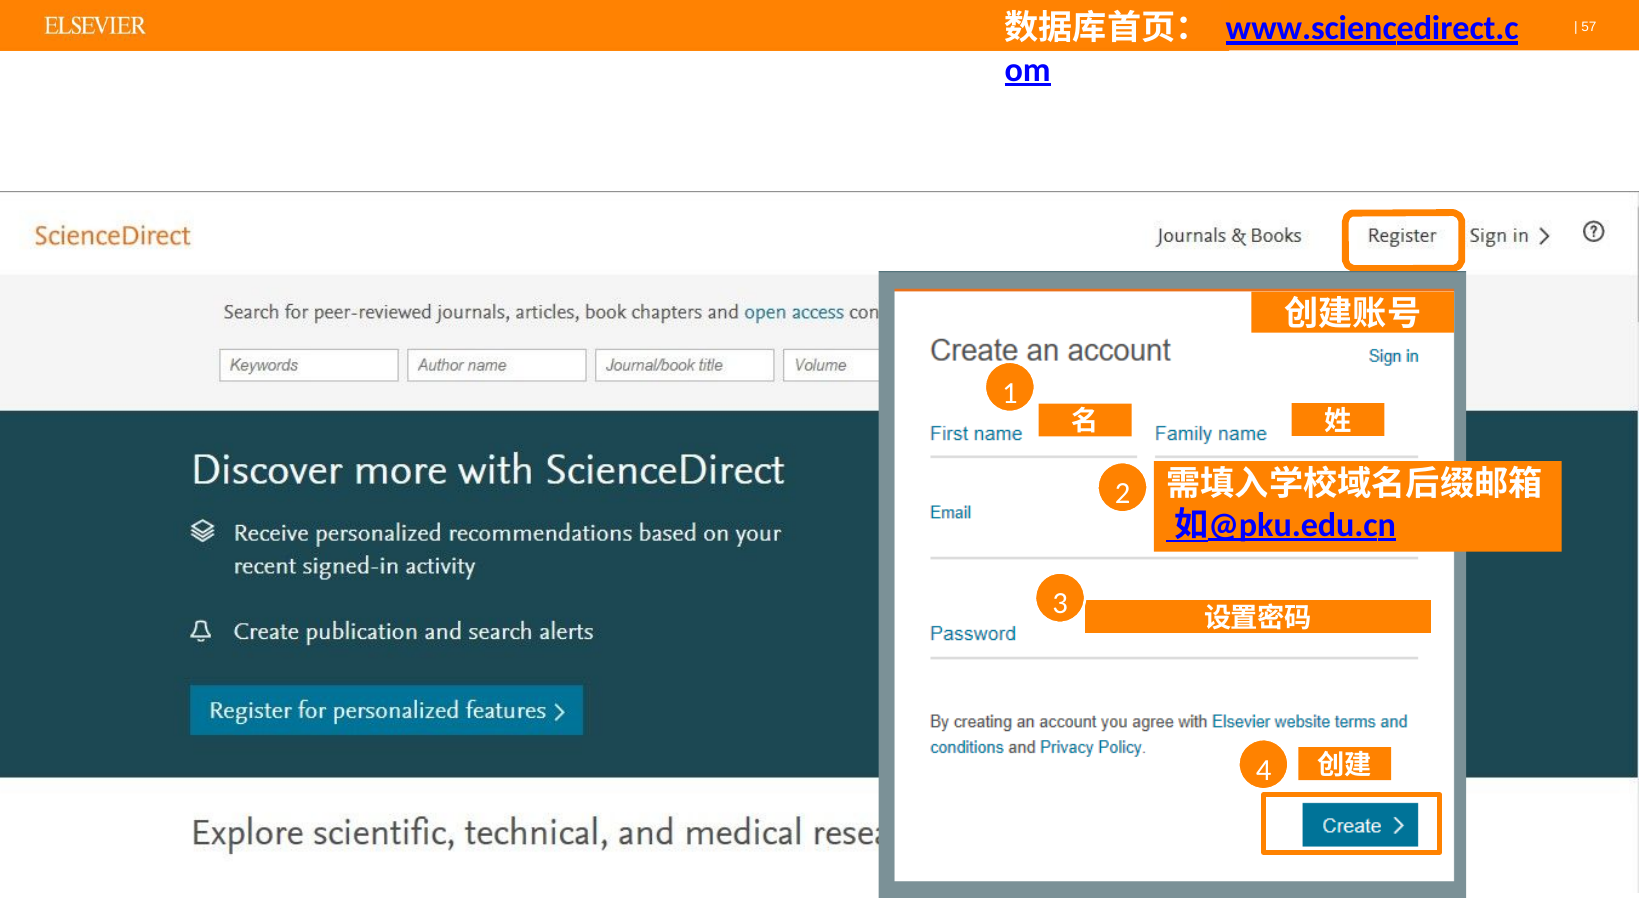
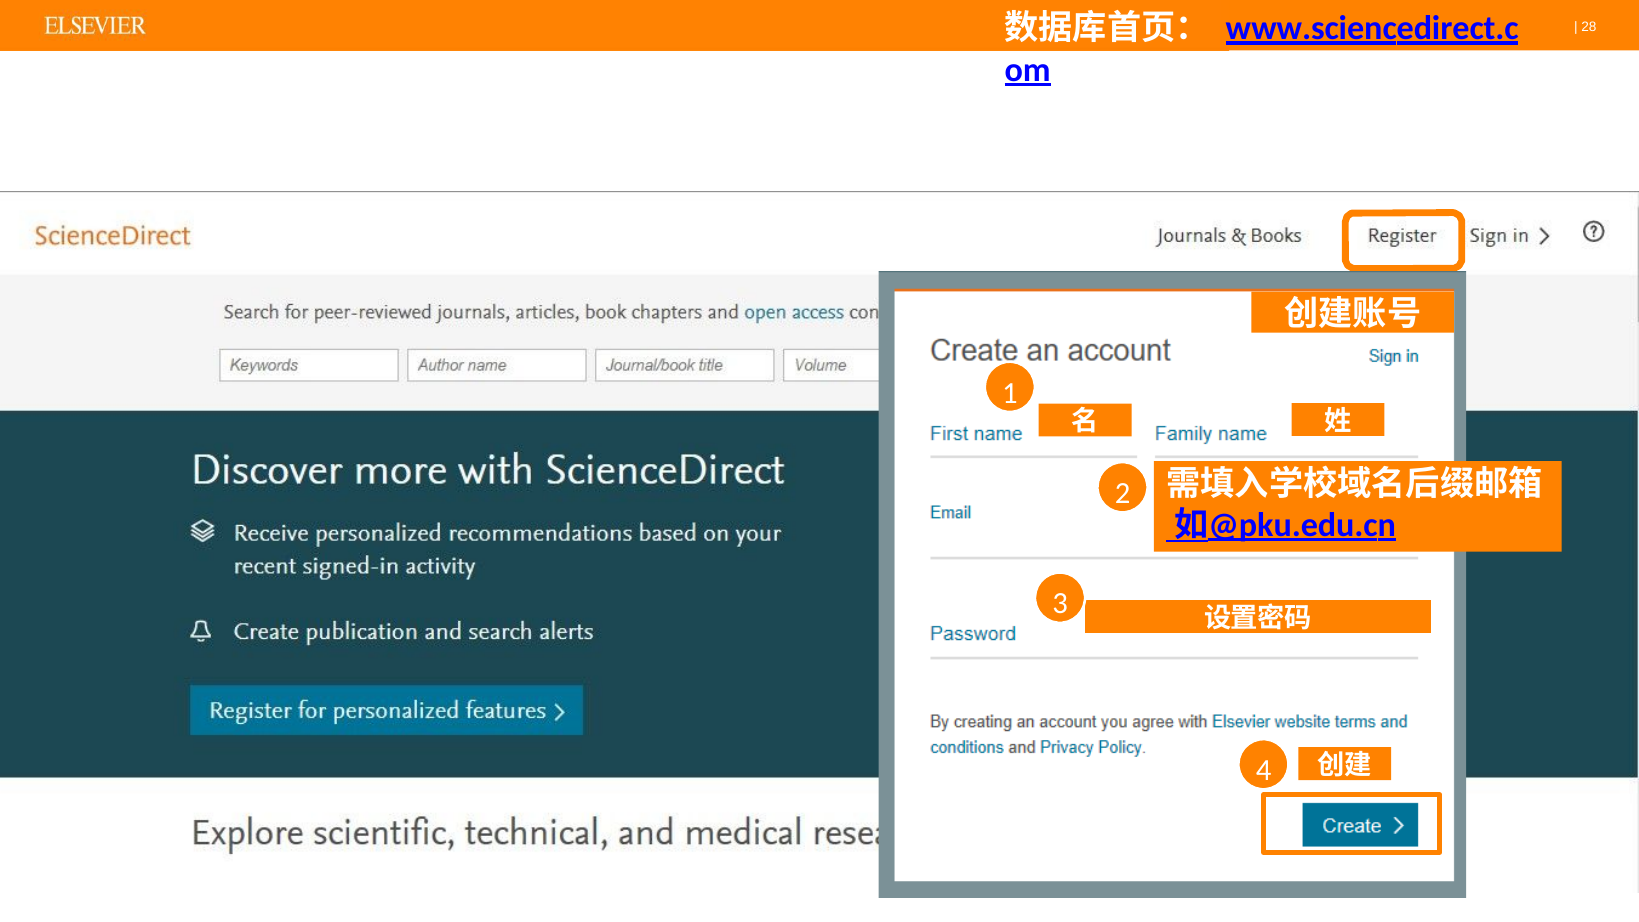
57: 57 -> 28
